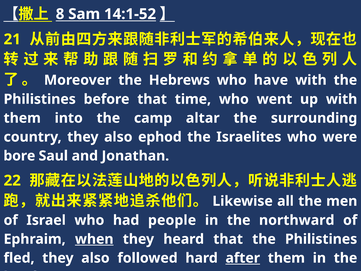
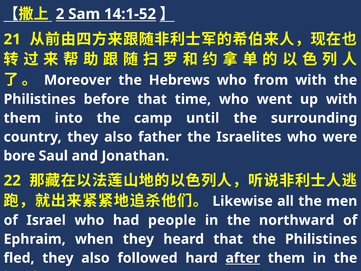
8: 8 -> 2
have: have -> from
altar: altar -> until
ephod: ephod -> father
when underline: present -> none
